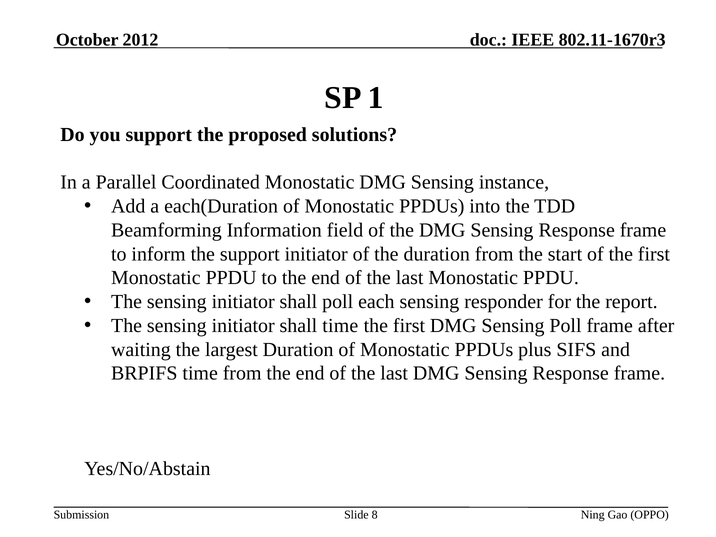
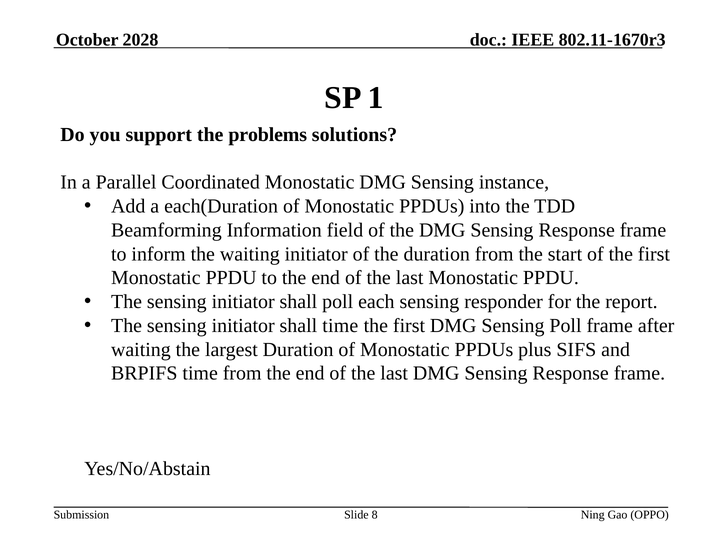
2012: 2012 -> 2028
proposed: proposed -> problems
the support: support -> waiting
